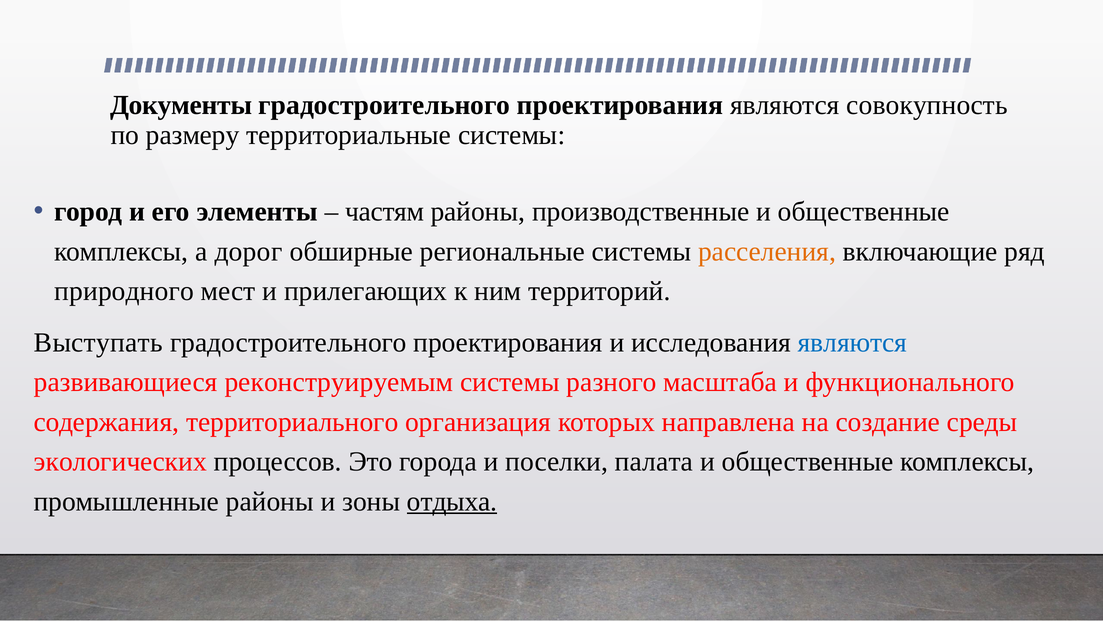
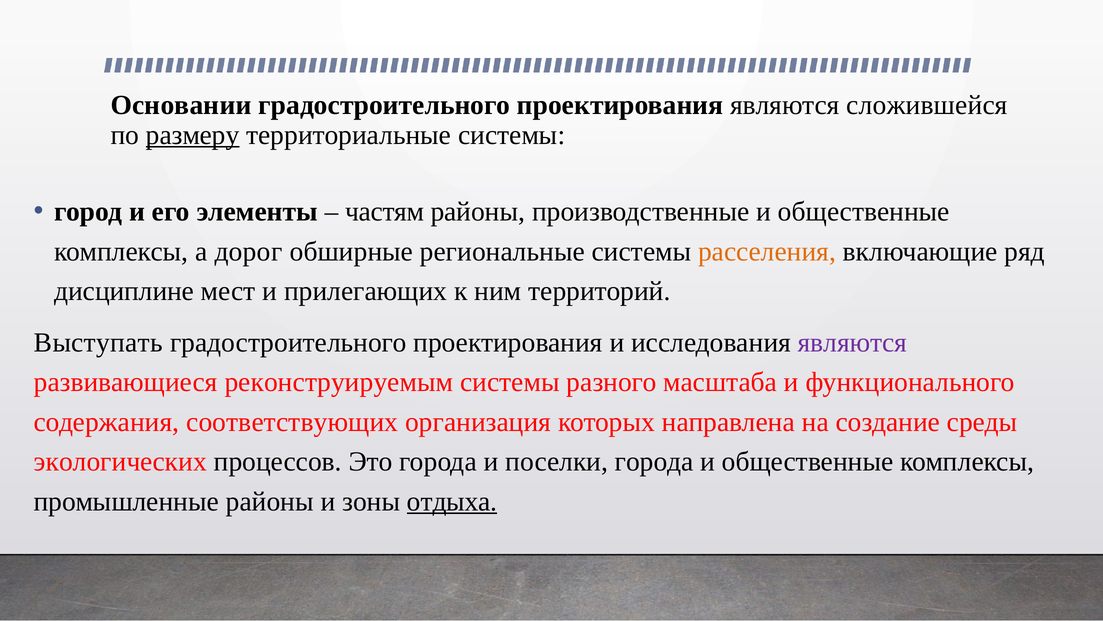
Документы: Документы -> Основании
совокупность: совокупность -> сложившейся
размеру underline: none -> present
природного: природного -> дисциплине
являются at (852, 342) colour: blue -> purple
территориального: территориального -> соответствующих
поселки палата: палата -> города
